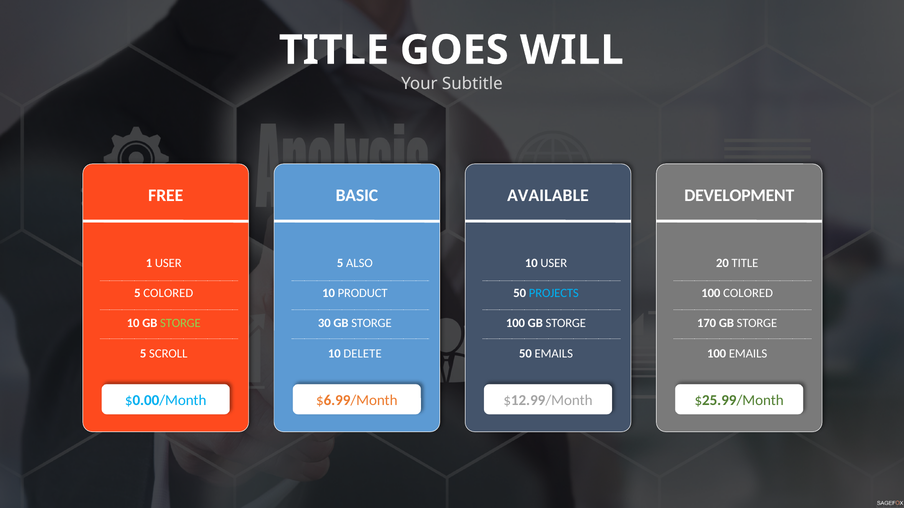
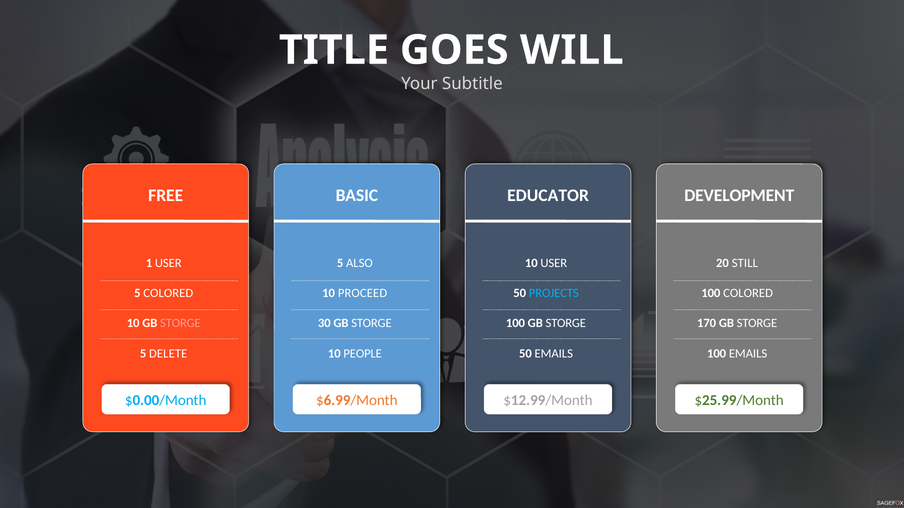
AVAILABLE: AVAILABLE -> EDUCATOR
20 TITLE: TITLE -> STILL
PRODUCT: PRODUCT -> PROCEED
STORGE at (180, 324) colour: light green -> pink
SCROLL: SCROLL -> DELETE
DELETE: DELETE -> PEOPLE
